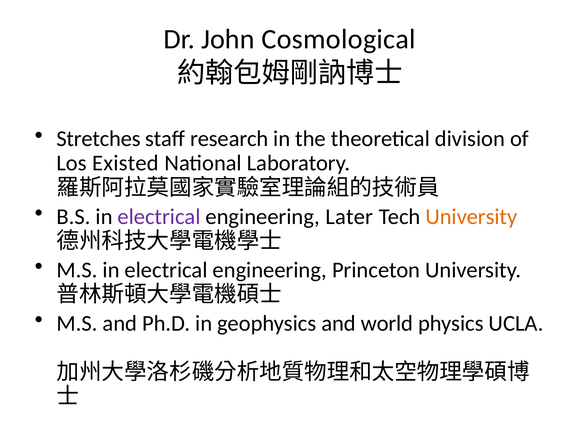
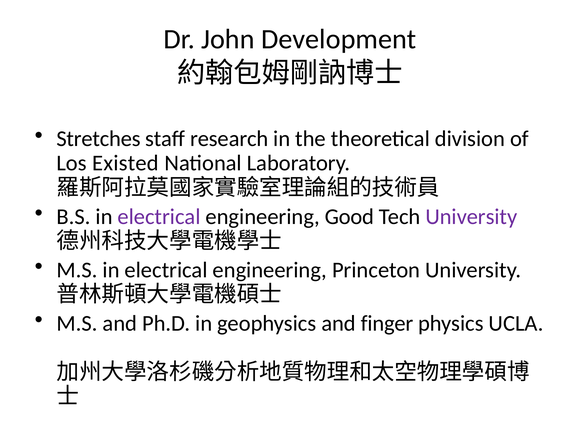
Cosmological: Cosmological -> Development
Later: Later -> Good
University at (471, 217) colour: orange -> purple
world: world -> finger
